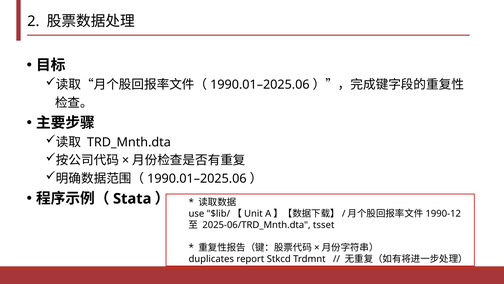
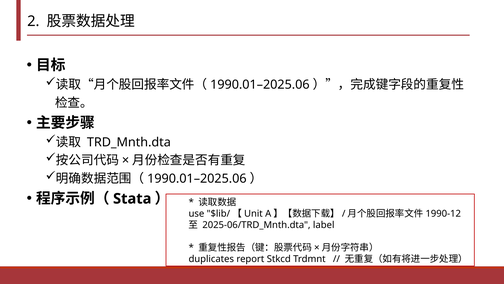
tsset: tsset -> label
